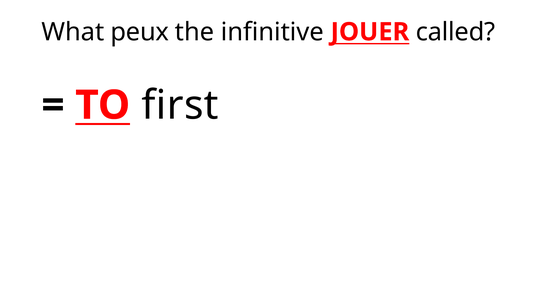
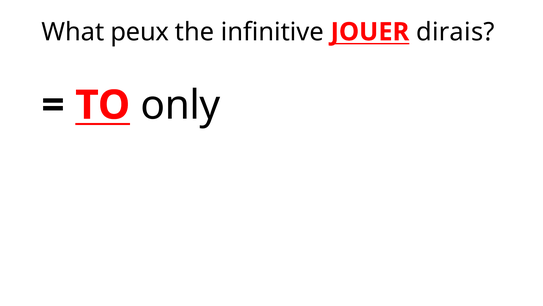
called: called -> dirais
first: first -> only
